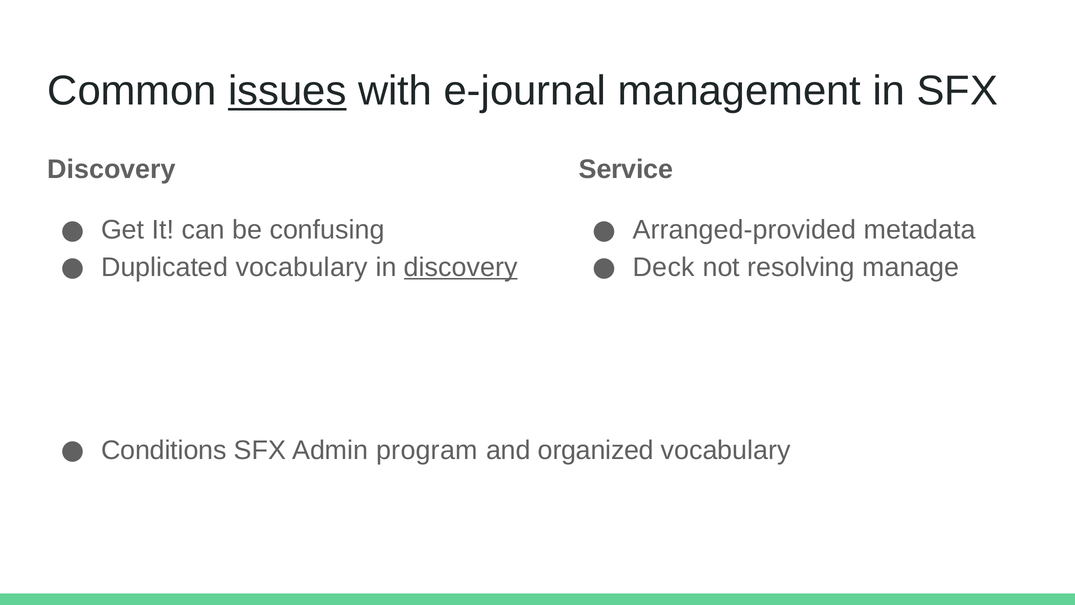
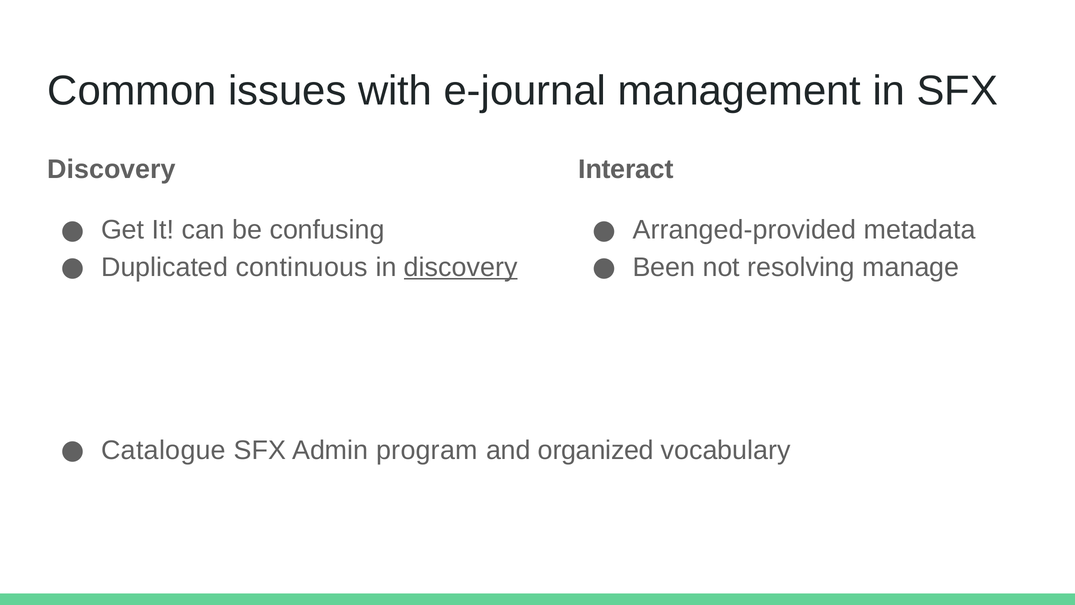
issues underline: present -> none
Service: Service -> Interact
Duplicated vocabulary: vocabulary -> continuous
Deck: Deck -> Been
Conditions: Conditions -> Catalogue
